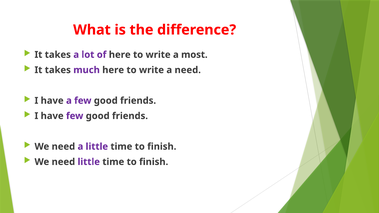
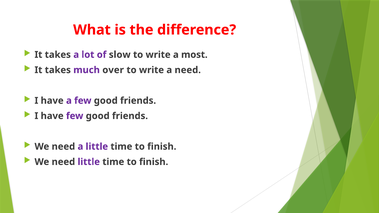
of here: here -> slow
much here: here -> over
